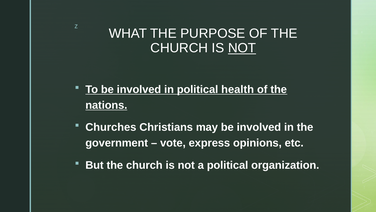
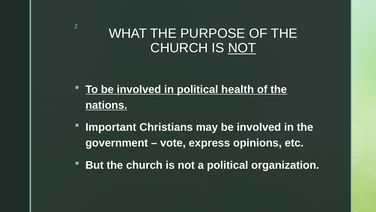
Churches: Churches -> Important
